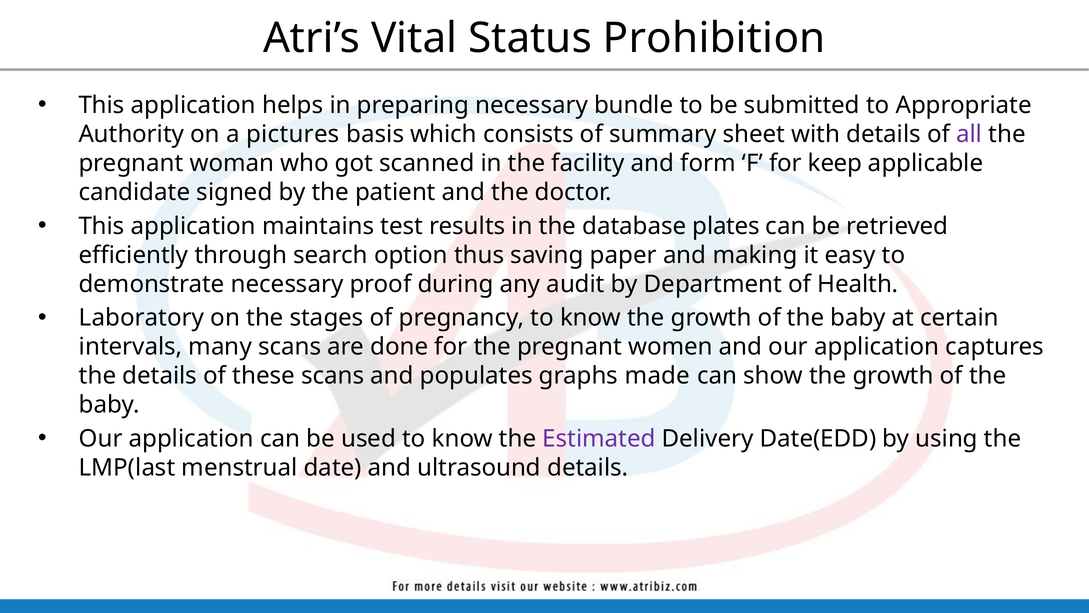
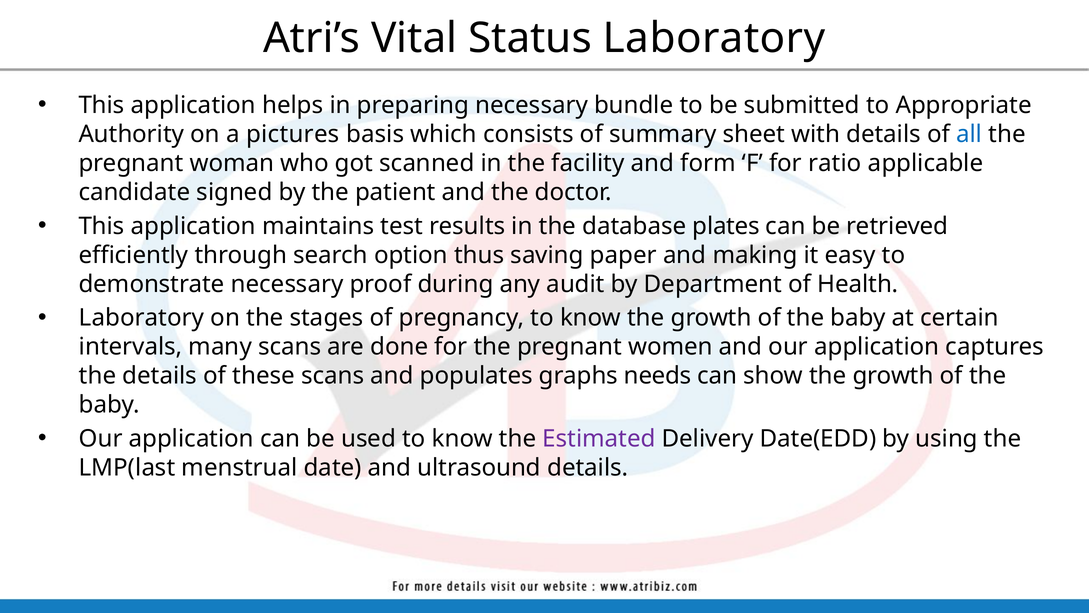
Status Prohibition: Prohibition -> Laboratory
all colour: purple -> blue
keep: keep -> ratio
made: made -> needs
